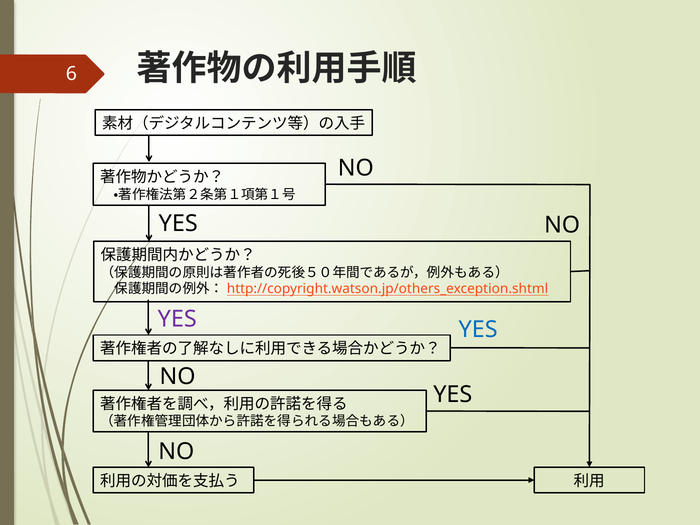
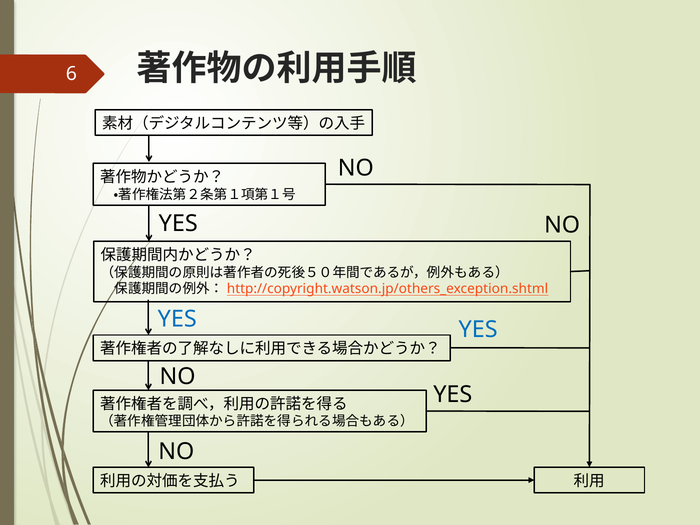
YES at (177, 319) colour: purple -> blue
